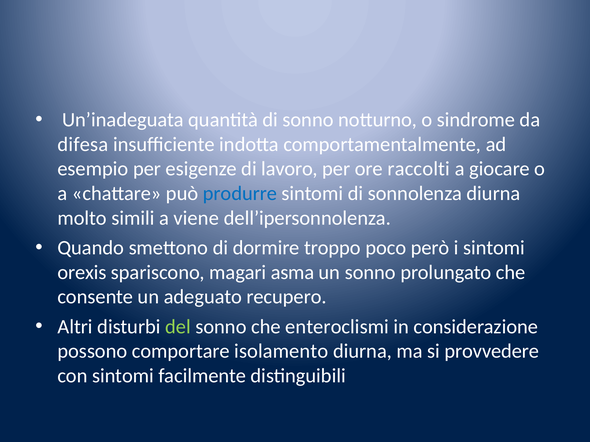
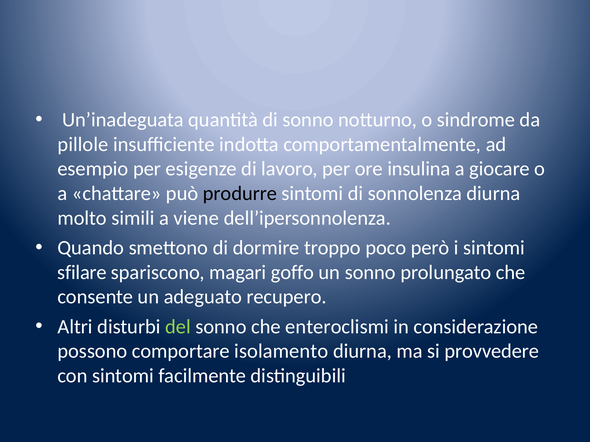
difesa: difesa -> pillole
raccolti: raccolti -> insulina
produrre colour: blue -> black
orexis: orexis -> sfilare
asma: asma -> goffo
